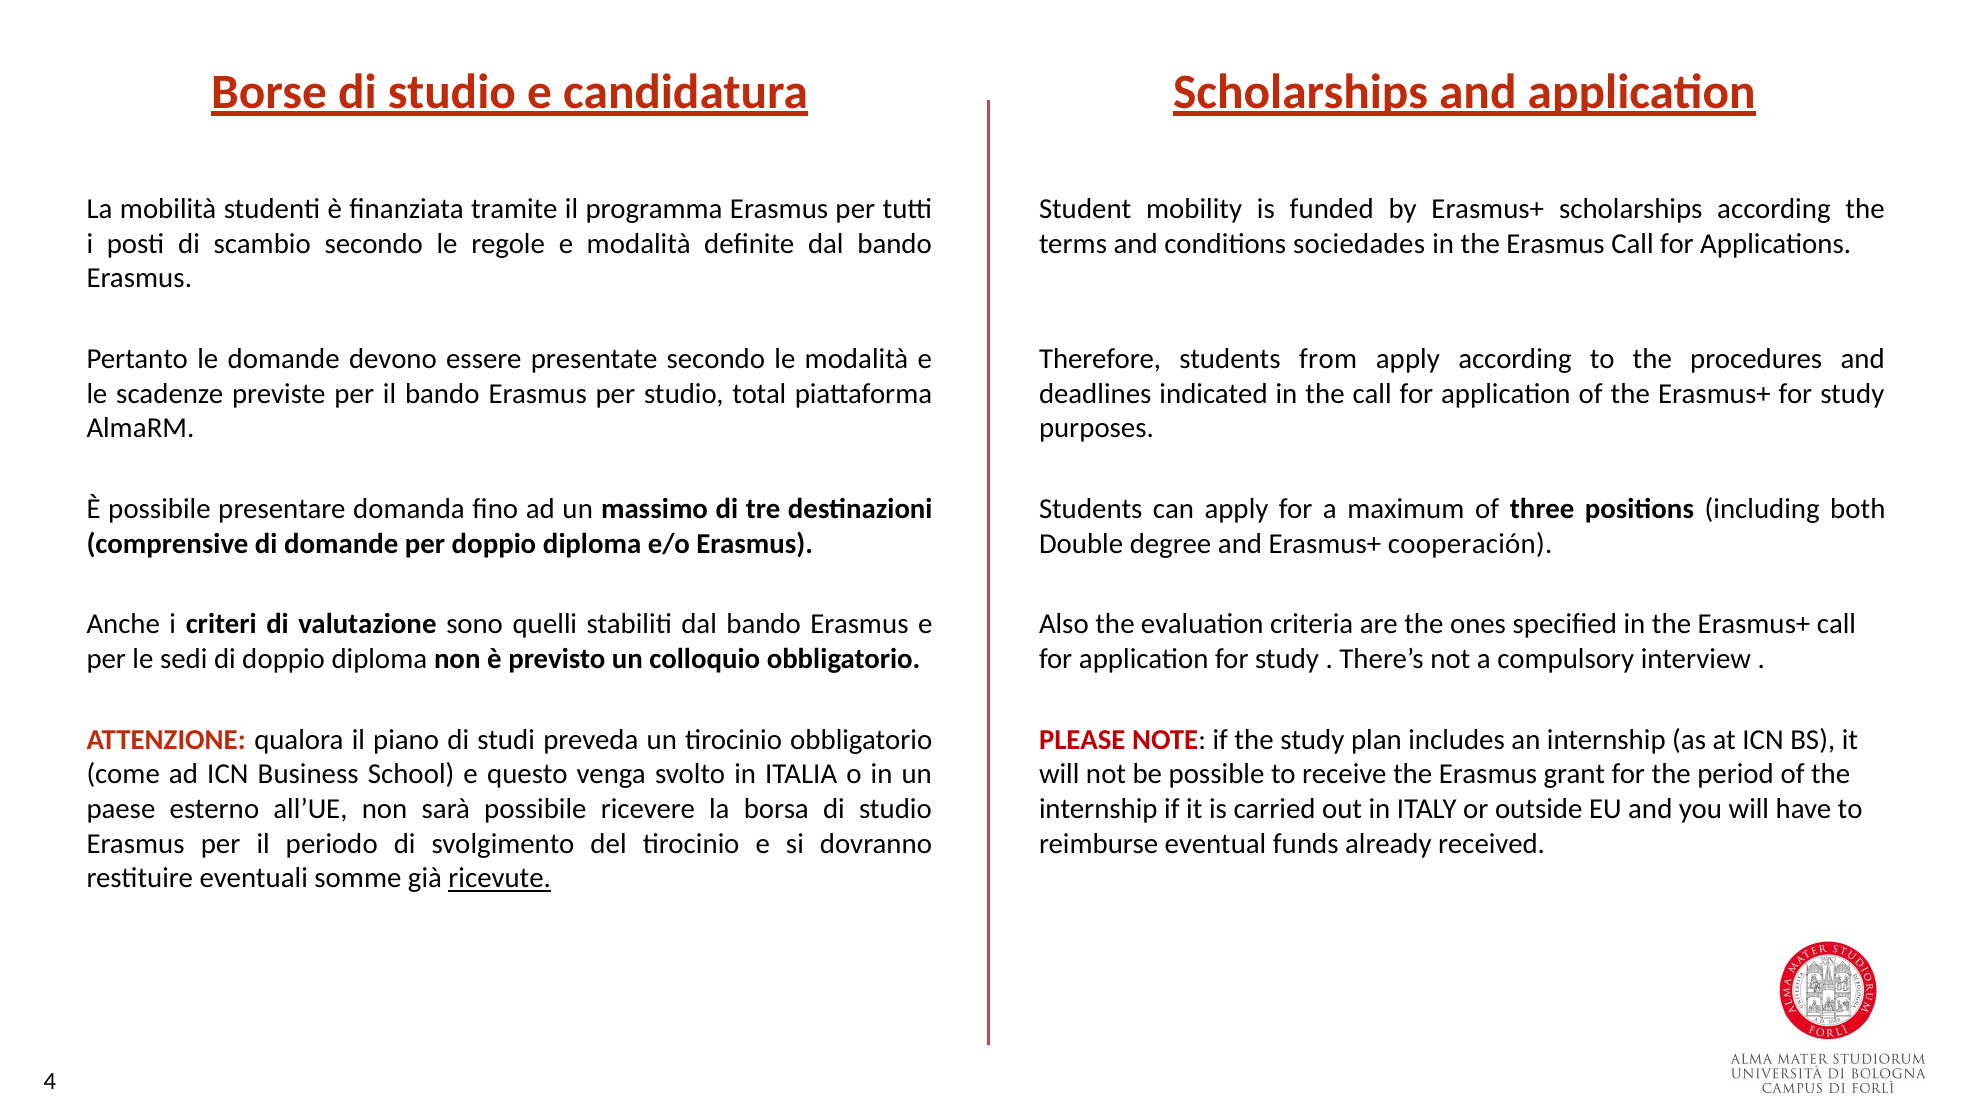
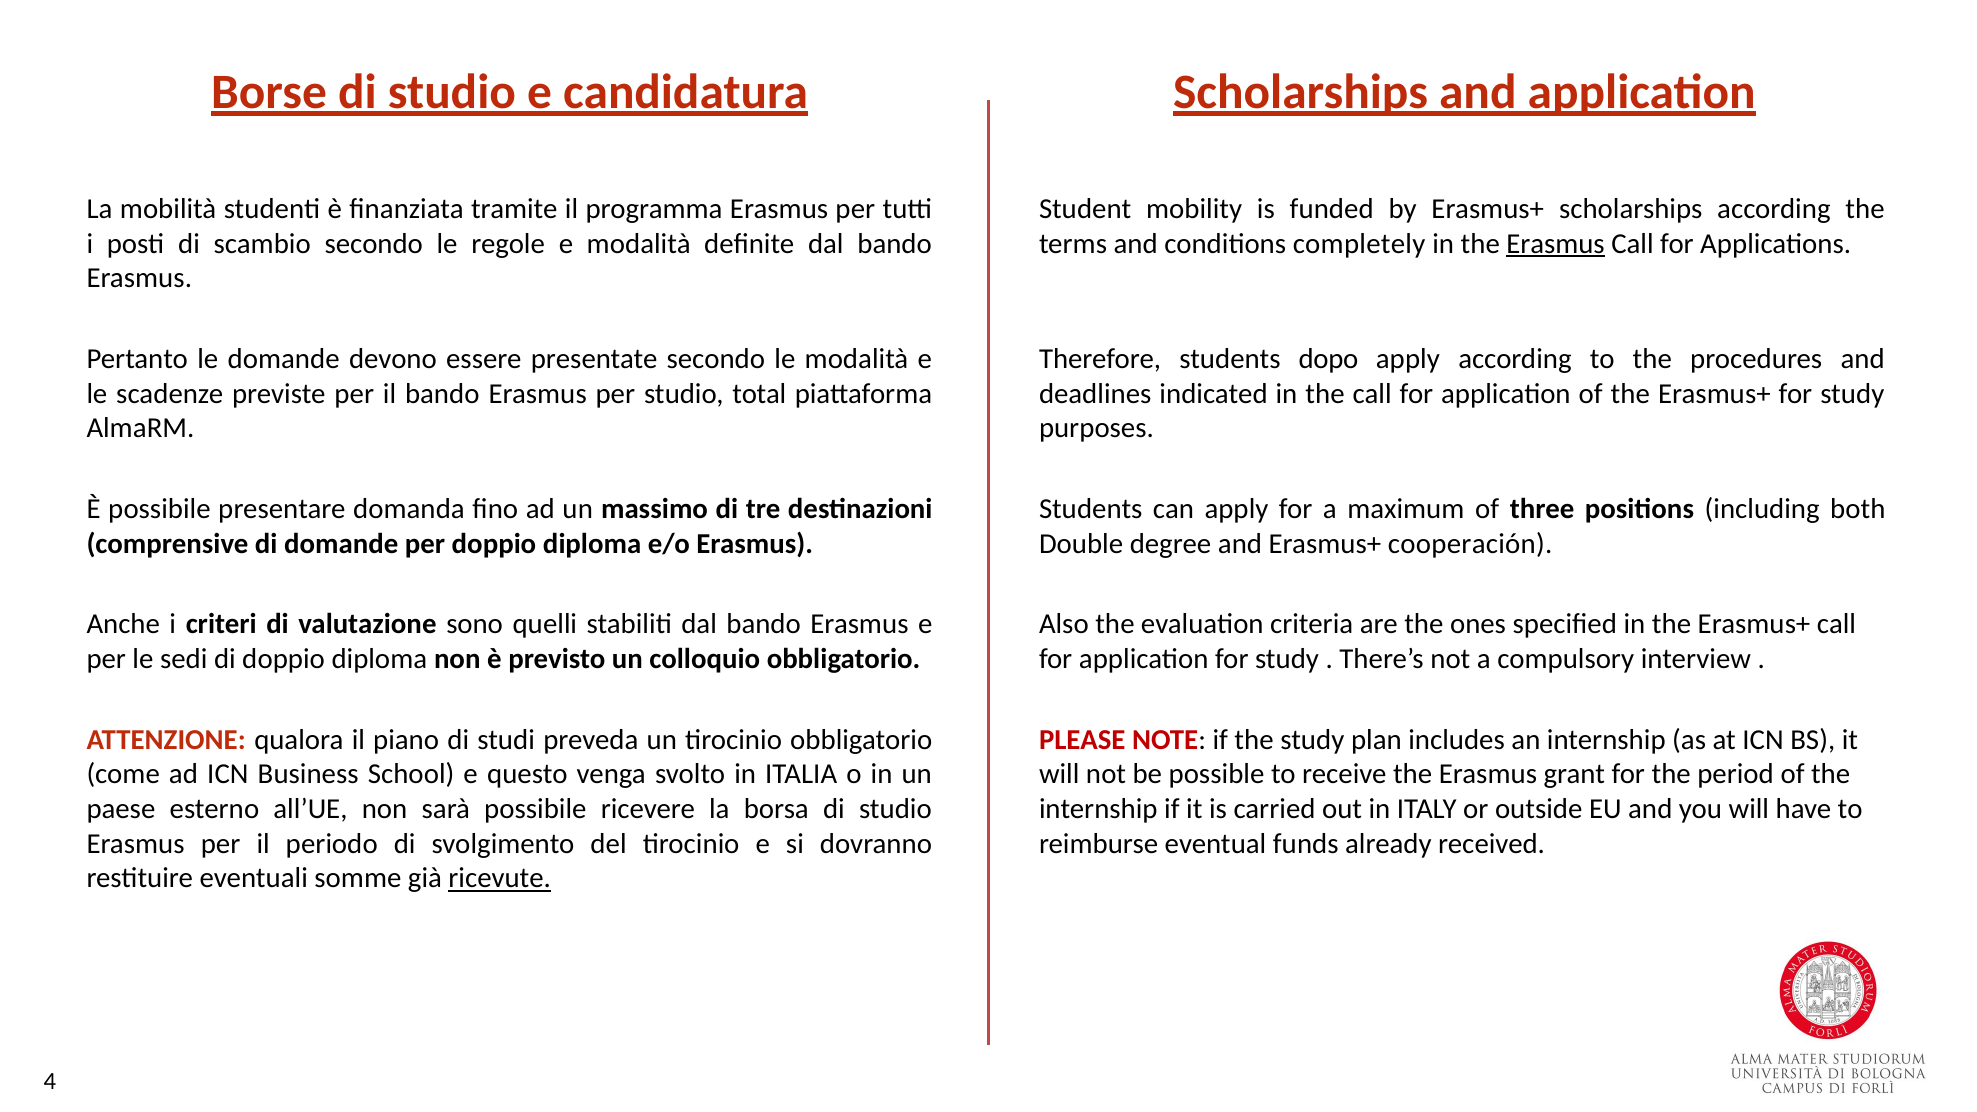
sociedades: sociedades -> completely
Erasmus at (1555, 244) underline: none -> present
from: from -> dopo
